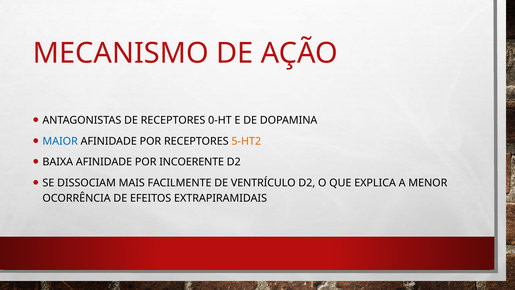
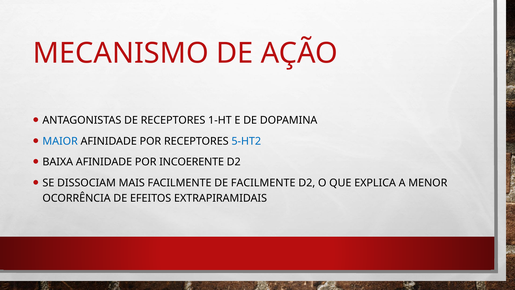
0-HT: 0-HT -> 1-HT
5-HT2 colour: orange -> blue
DE VENTRÍCULO: VENTRÍCULO -> FACILMENTE
